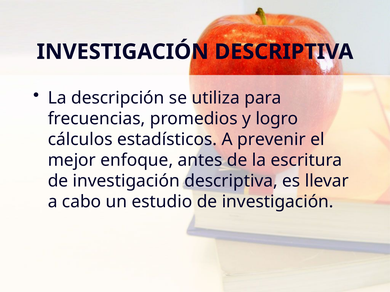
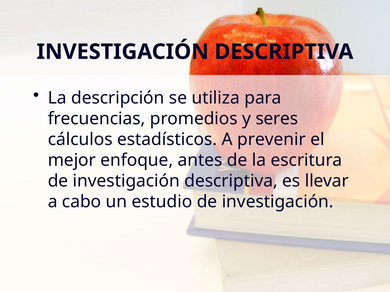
logro: logro -> seres
